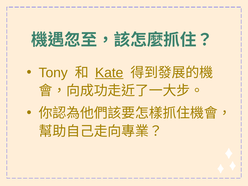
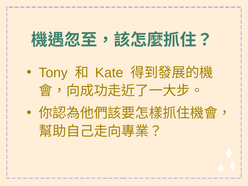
Kate underline: present -> none
